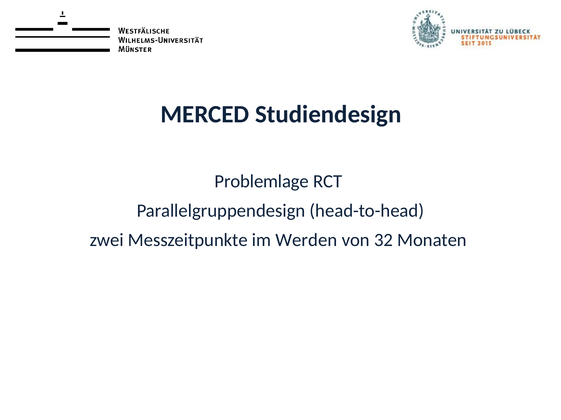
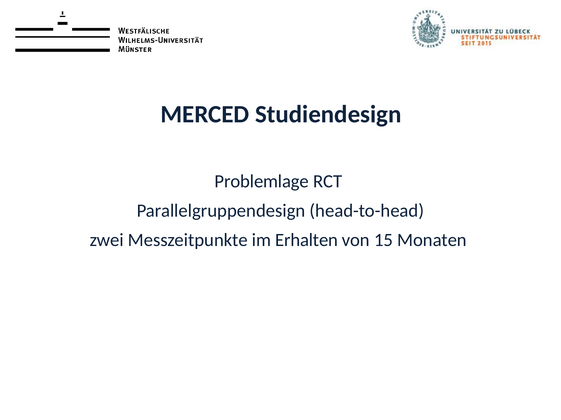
Werden: Werden -> Erhalten
32: 32 -> 15
